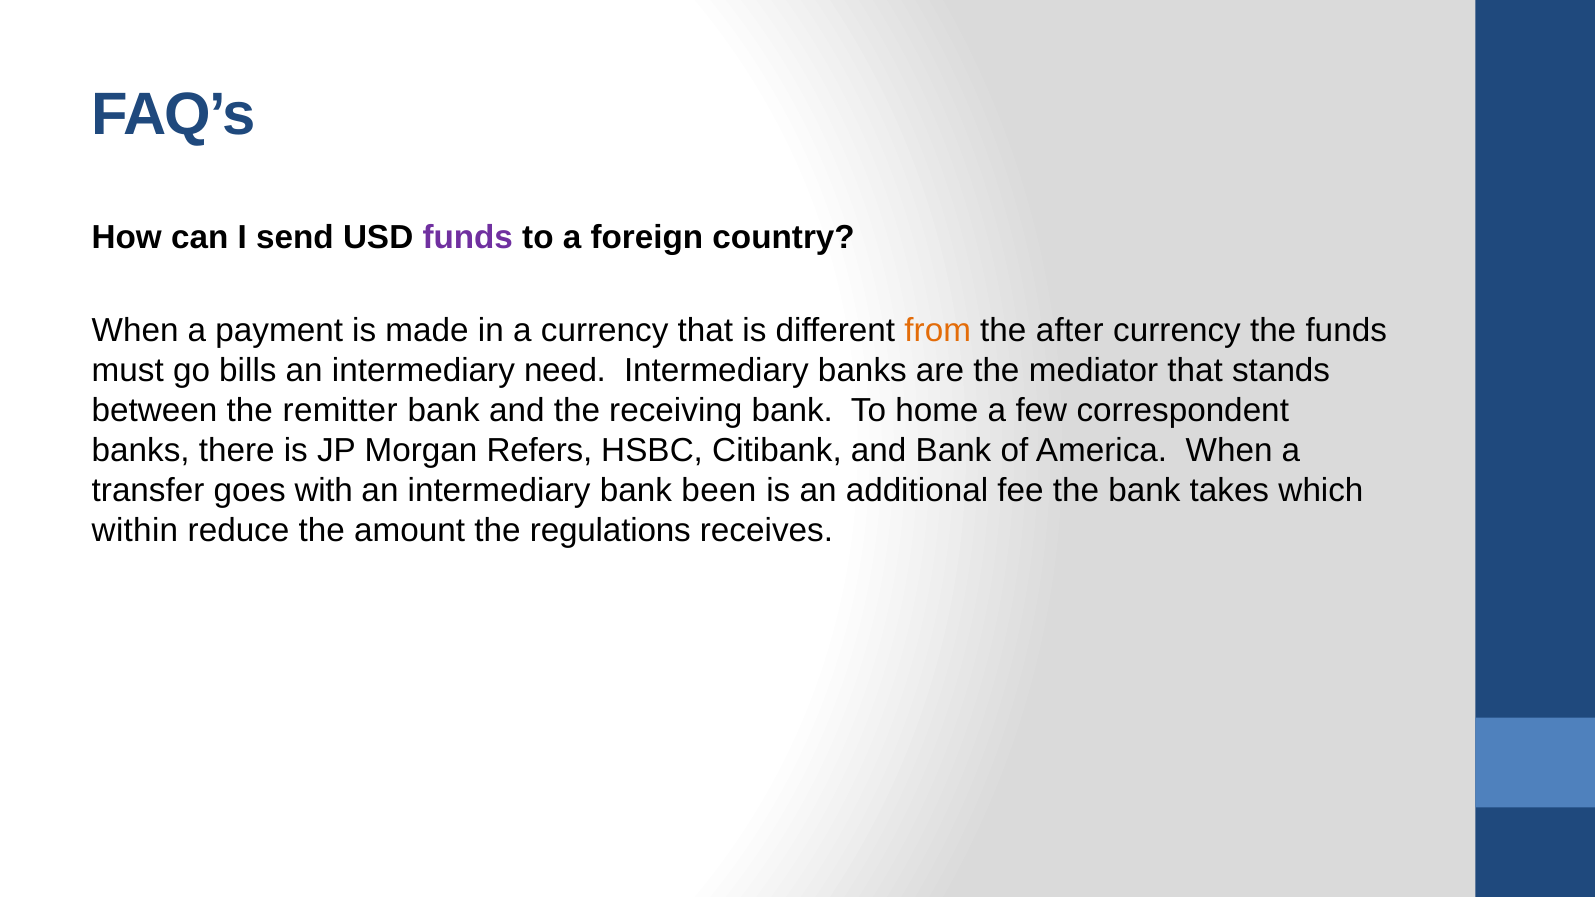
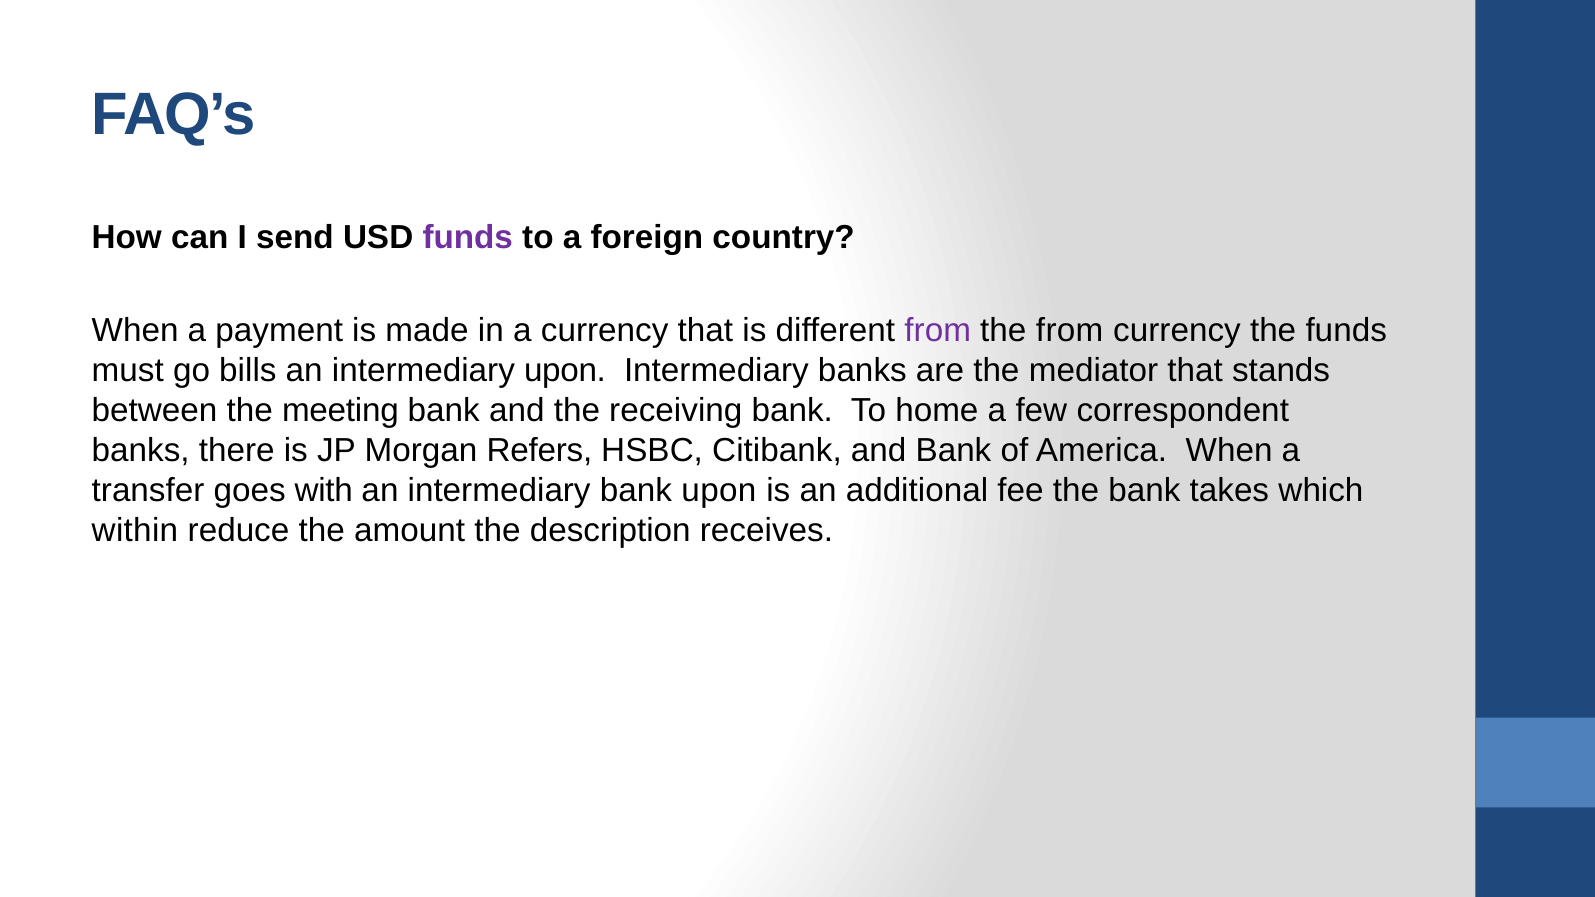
from at (938, 331) colour: orange -> purple
the after: after -> from
intermediary need: need -> upon
remitter: remitter -> meeting
bank been: been -> upon
regulations: regulations -> description
